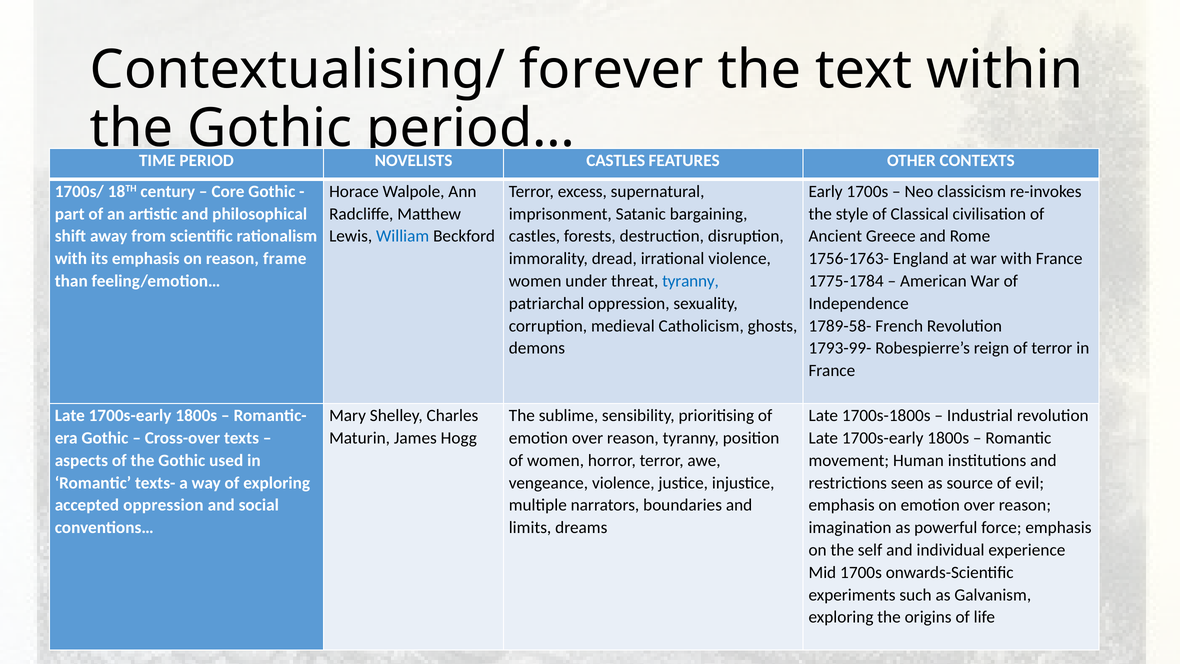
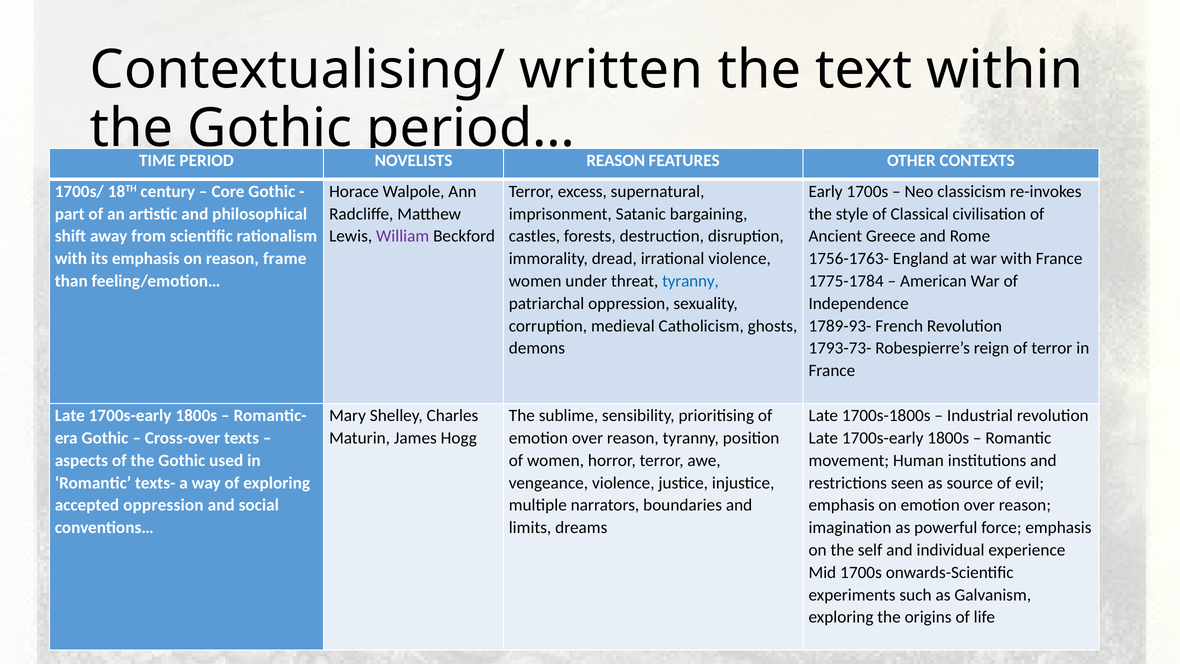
forever: forever -> written
CASTLES at (616, 161): CASTLES -> REASON
William colour: blue -> purple
1789-58-: 1789-58- -> 1789-93-
1793-99-: 1793-99- -> 1793-73-
